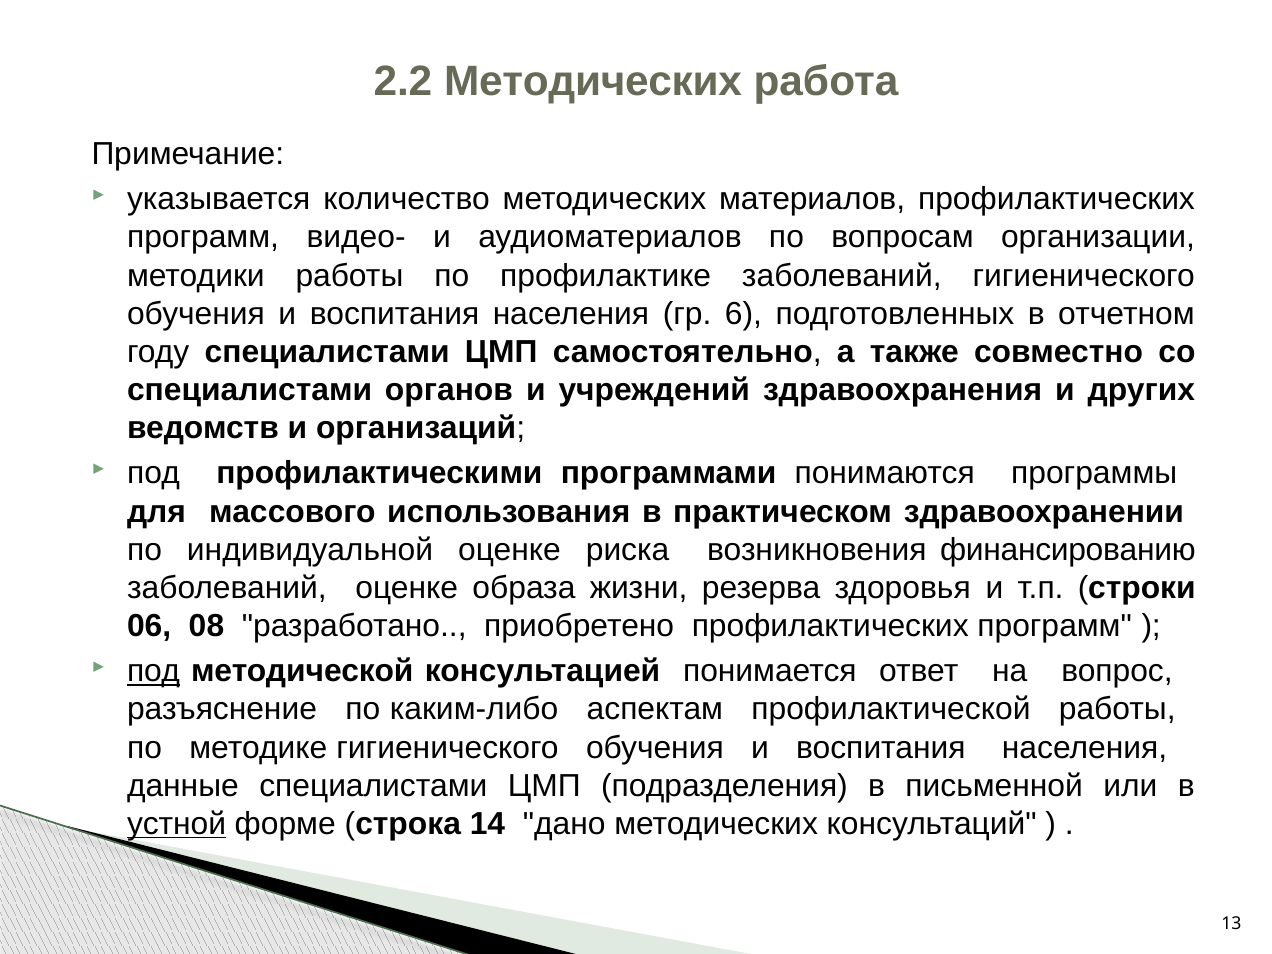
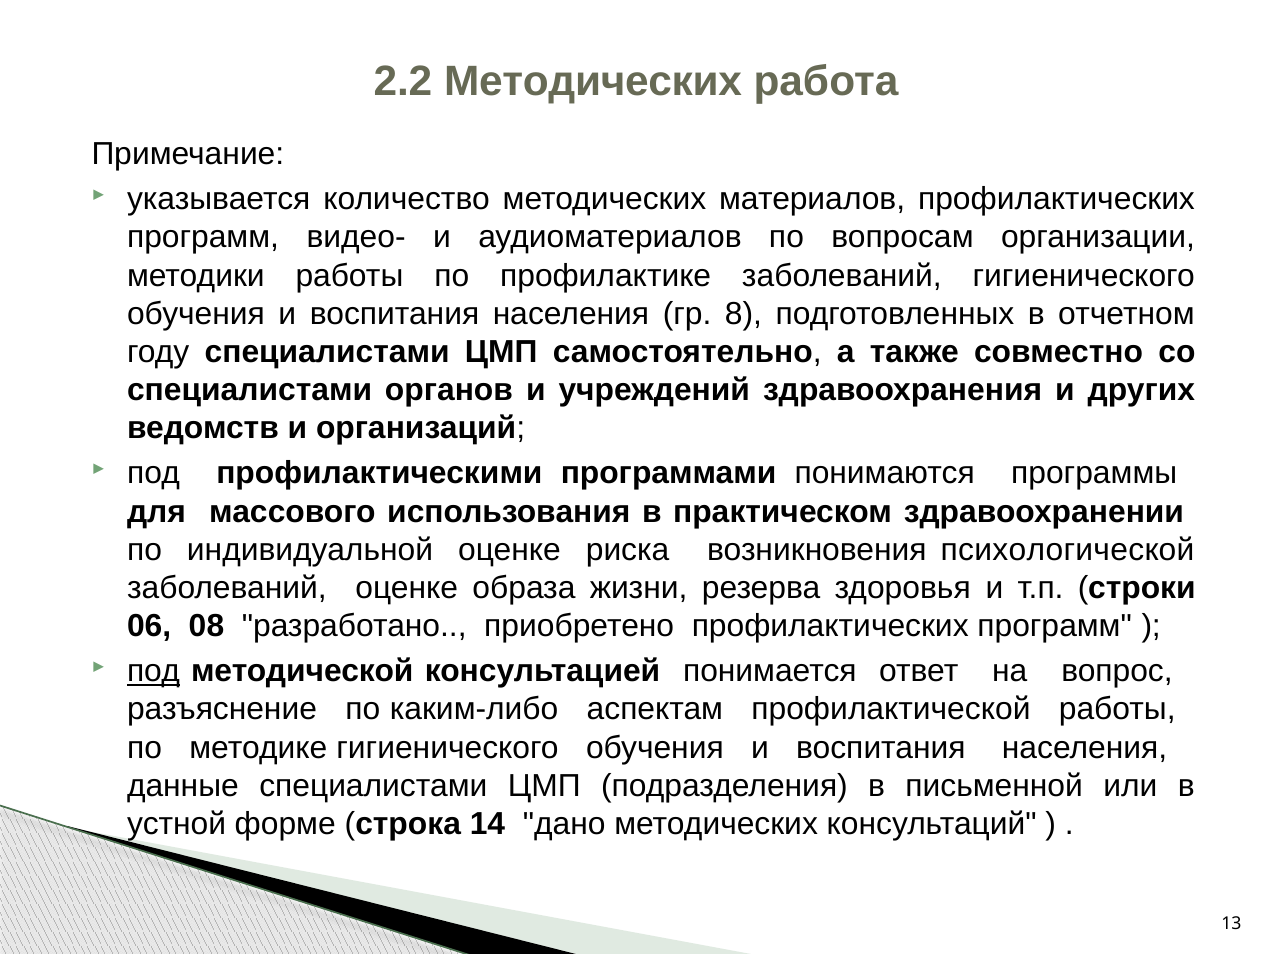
6: 6 -> 8
финансированию: финансированию -> психологической
устной underline: present -> none
